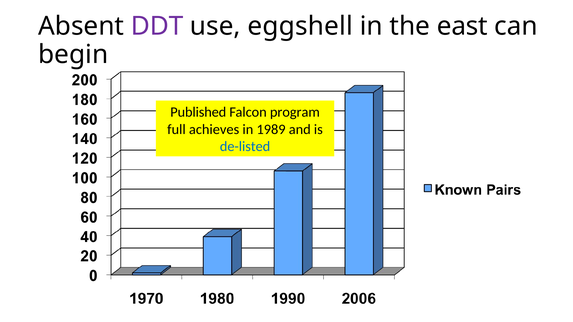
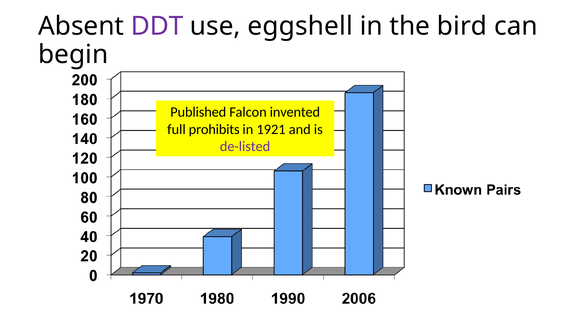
east: east -> bird
program: program -> invented
achieves: achieves -> prohibits
1989: 1989 -> 1921
de-listed colour: blue -> purple
